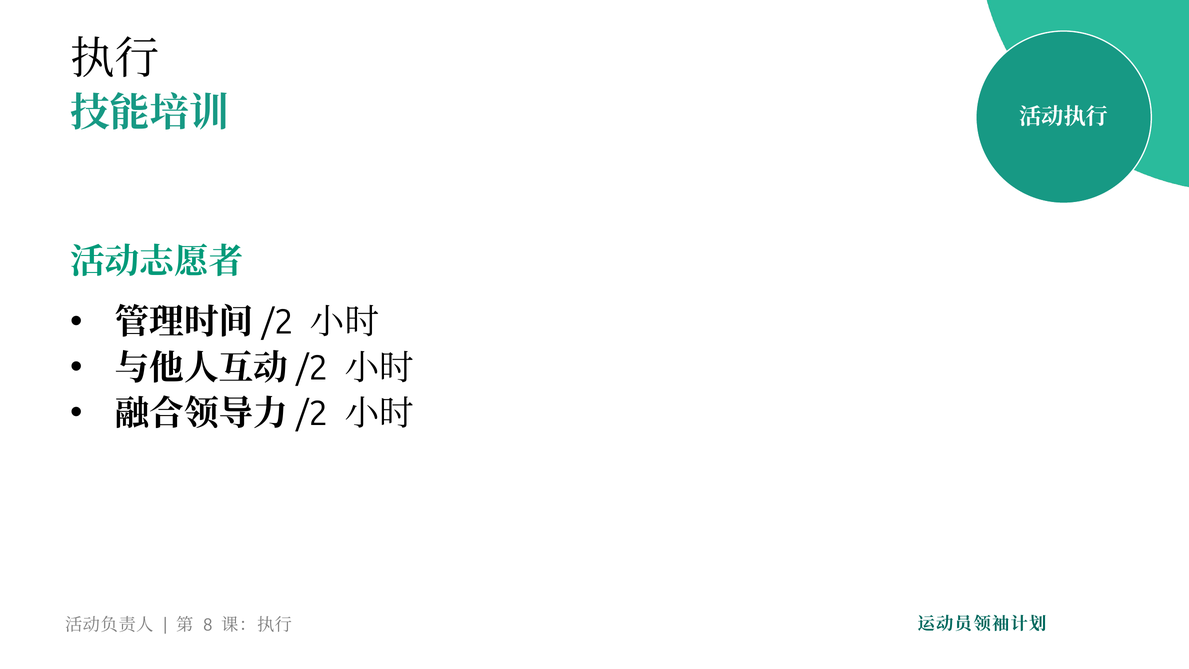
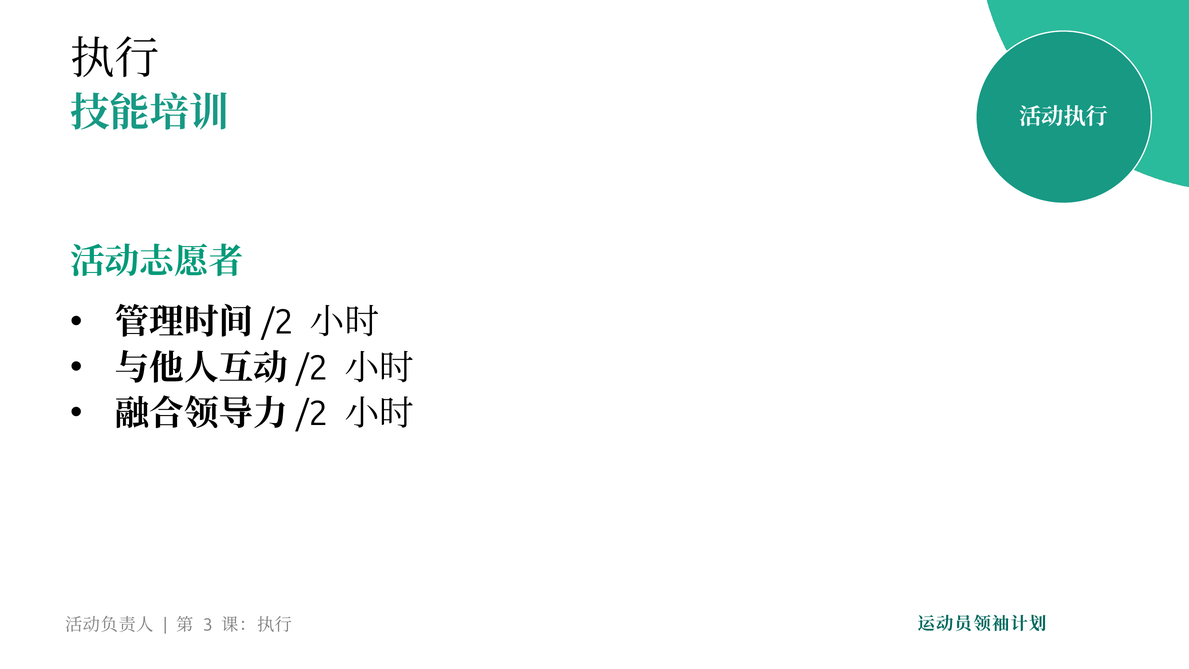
8: 8 -> 3
